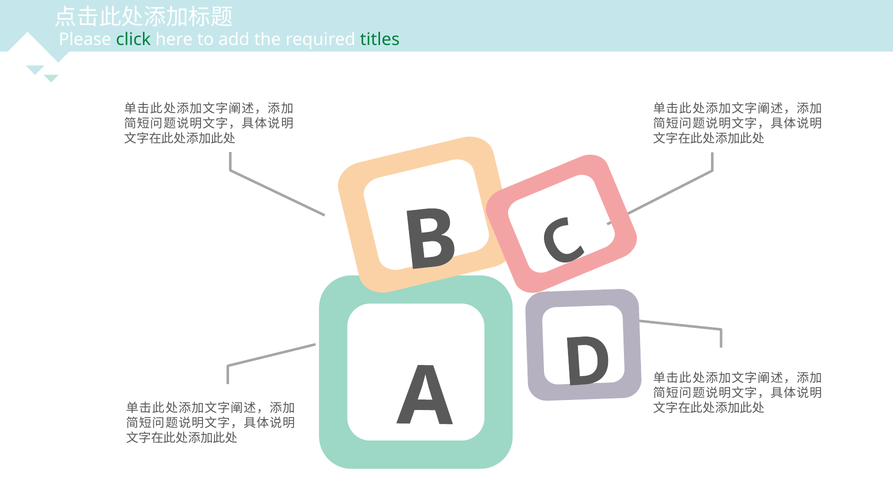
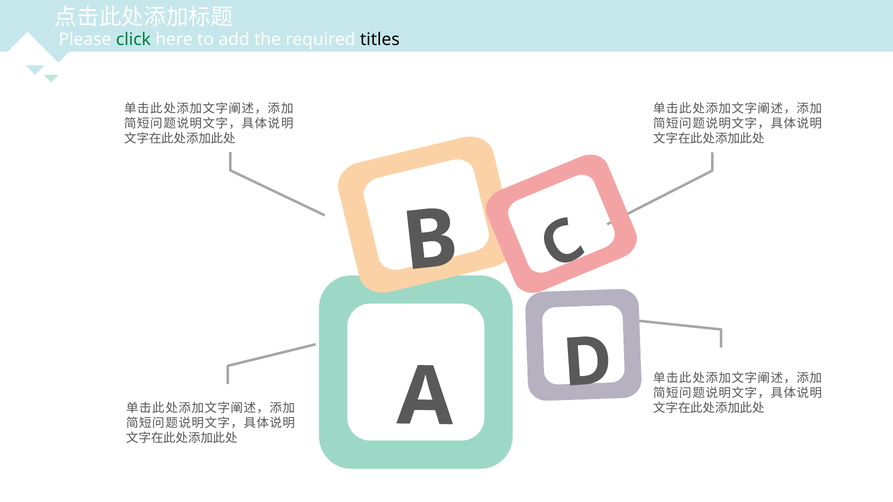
titles colour: green -> black
